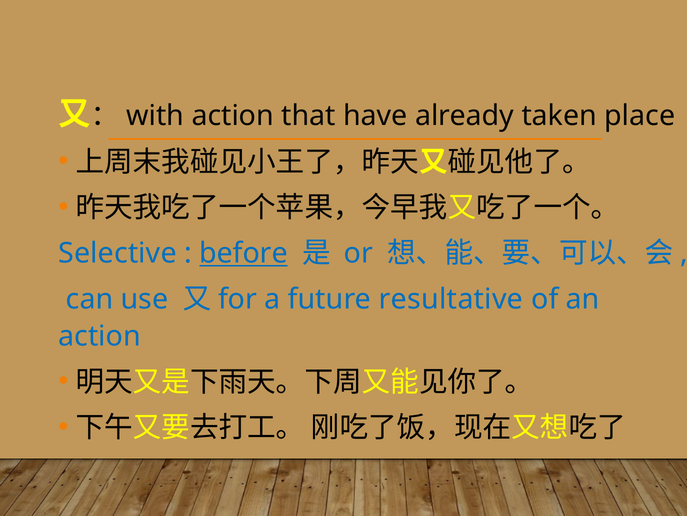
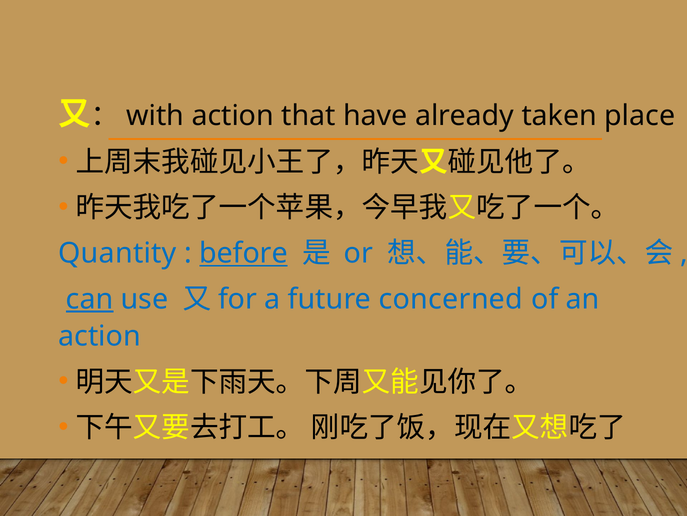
Selective: Selective -> Quantity
can underline: none -> present
resultative: resultative -> concerned
